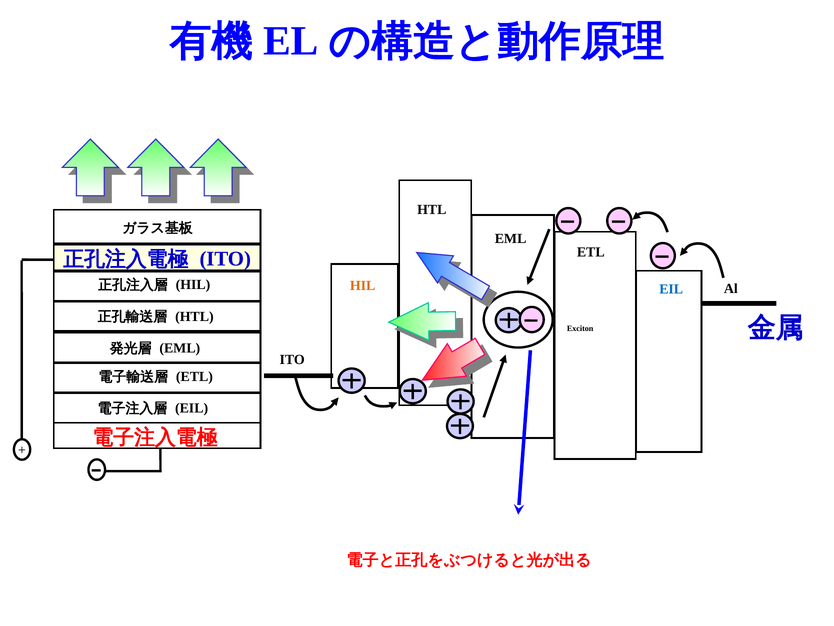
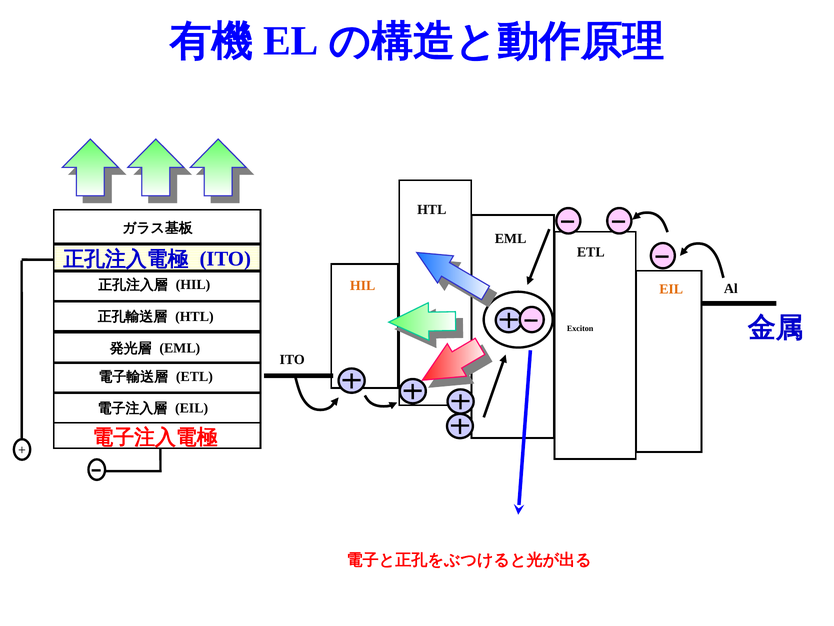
EIL at (671, 289) colour: blue -> orange
